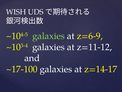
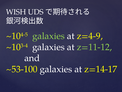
z=6-9: z=6-9 -> z=4-9
z=11-12 colour: white -> light green
~17-100: ~17-100 -> ~53-100
